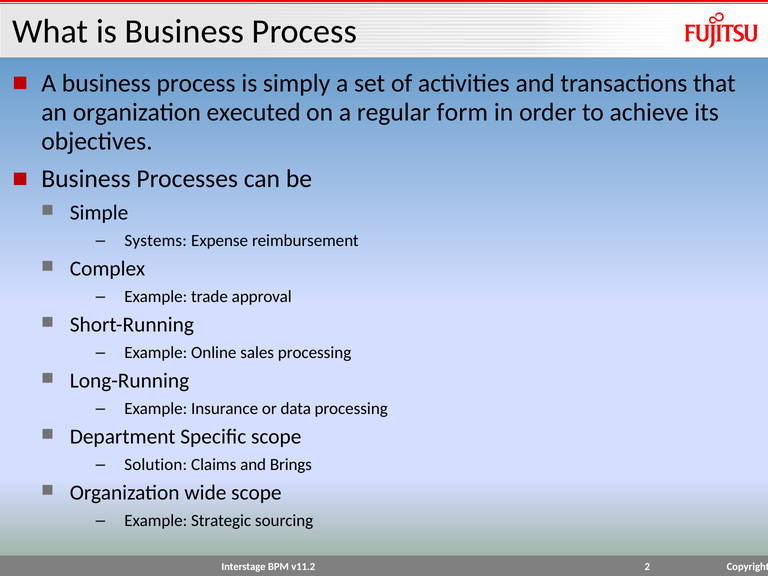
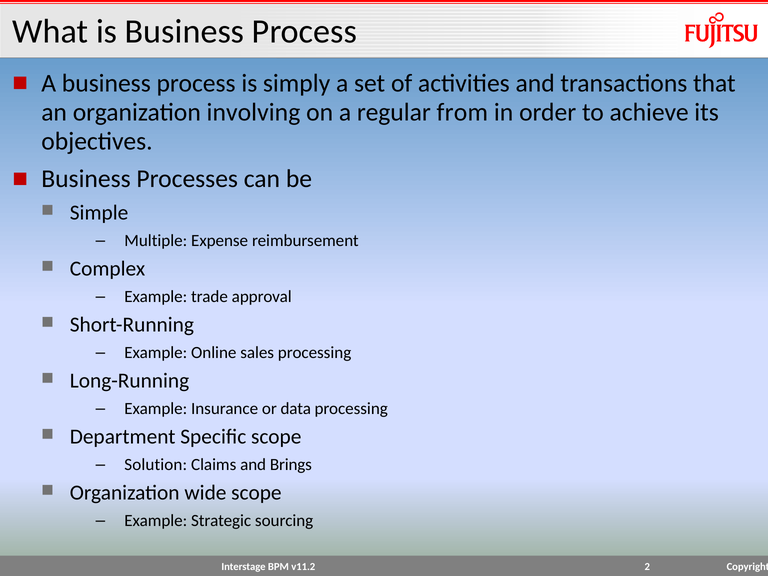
executed: executed -> involving
form: form -> from
Systems: Systems -> Multiple
